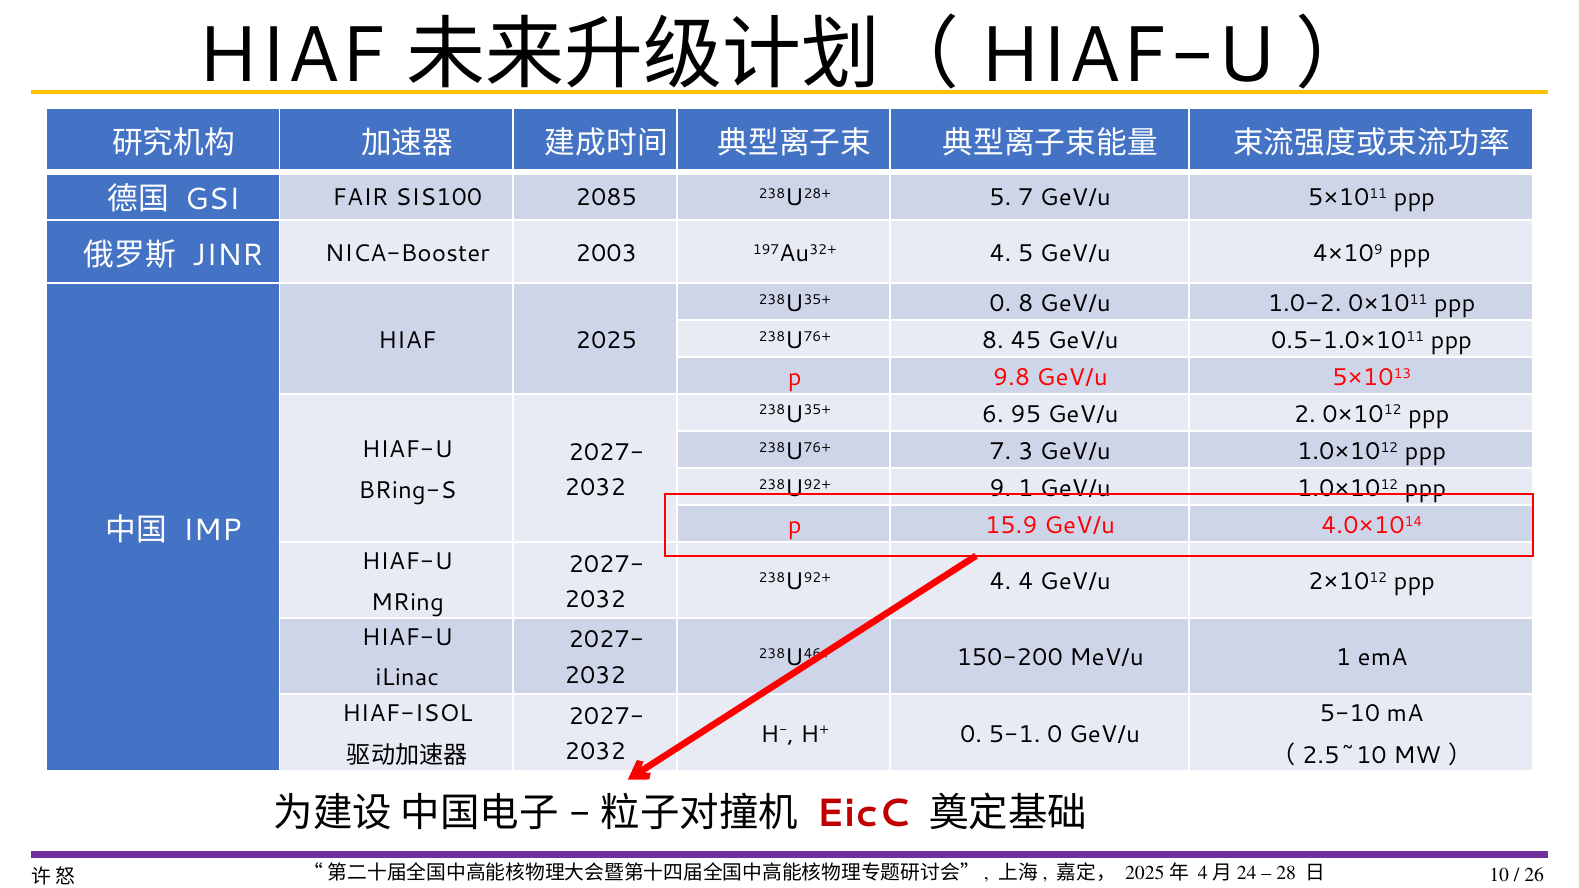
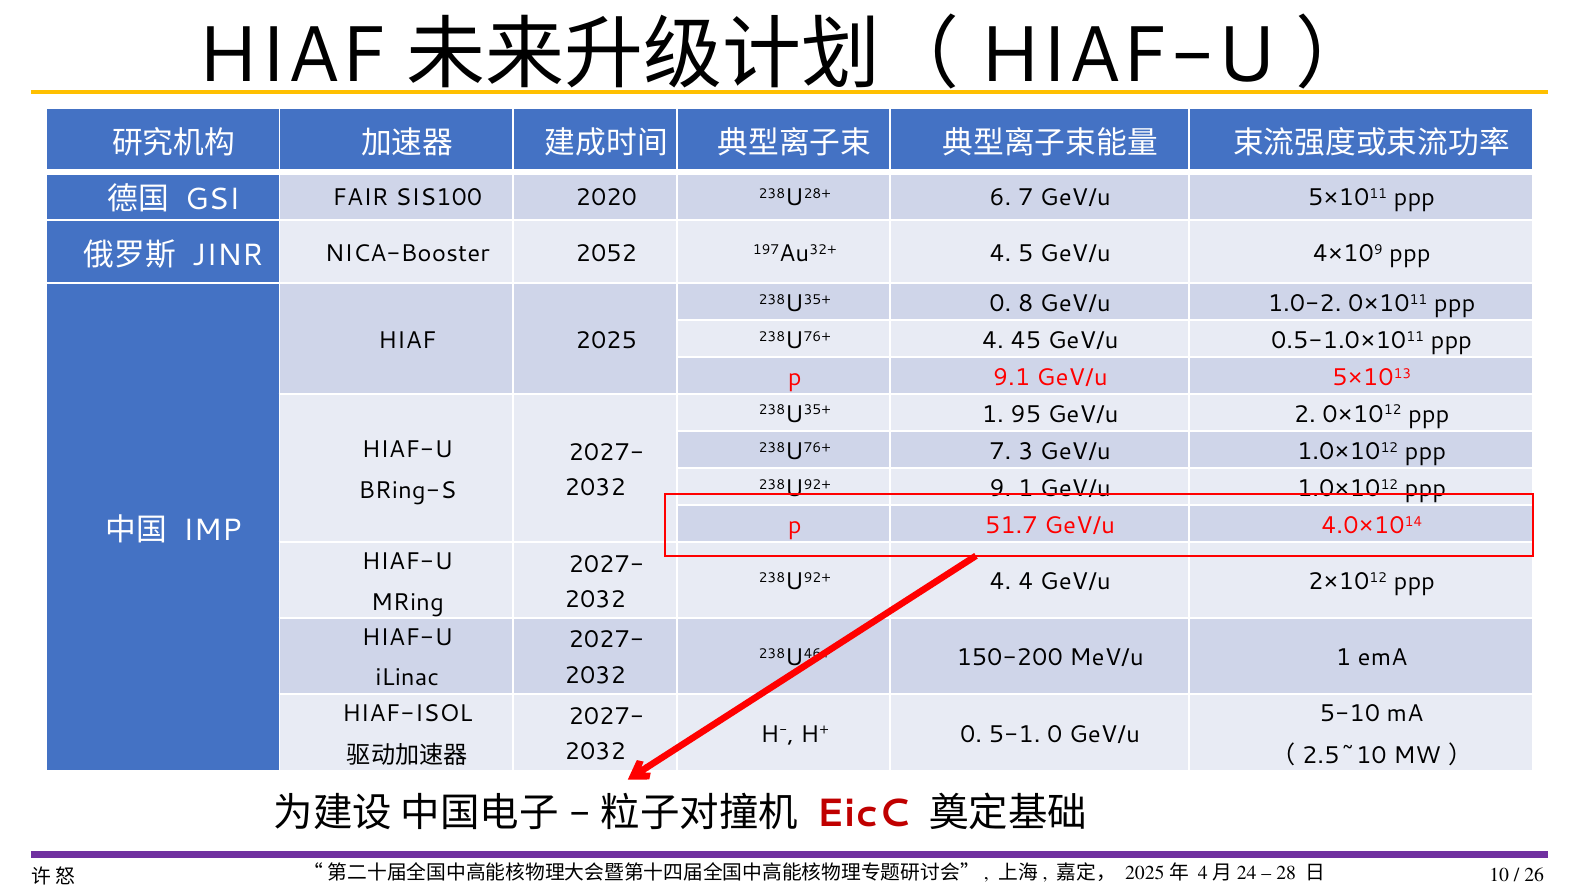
2085: 2085 -> 2020
238U28+ 5: 5 -> 6
2003: 2003 -> 2052
238U76+ 8: 8 -> 4
9.8: 9.8 -> 9.1
238U35+ 6: 6 -> 1
15.9: 15.9 -> 51.7
